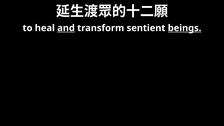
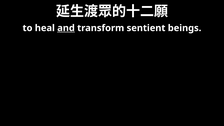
beings underline: present -> none
